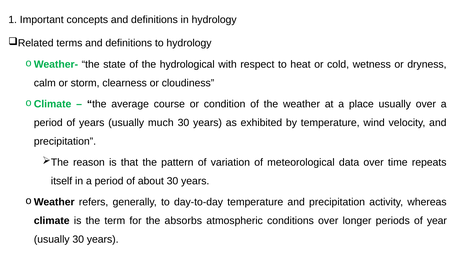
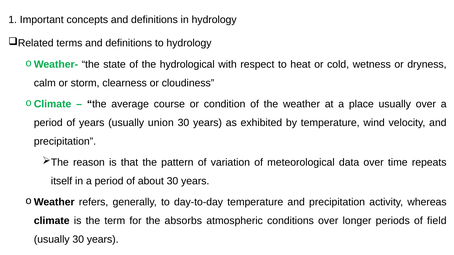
much: much -> union
year: year -> field
